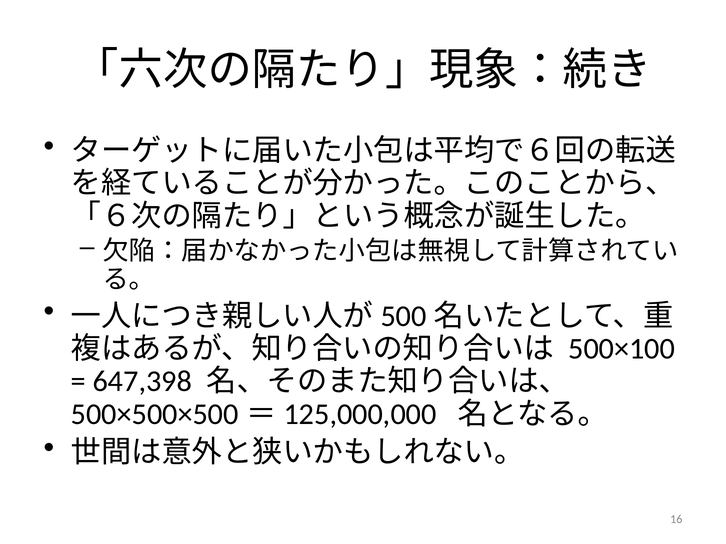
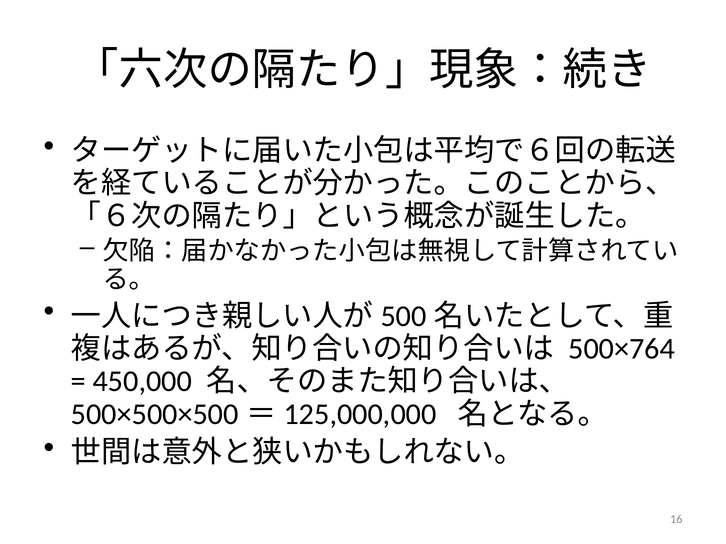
500×100: 500×100 -> 500×764
647,398: 647,398 -> 450,000
